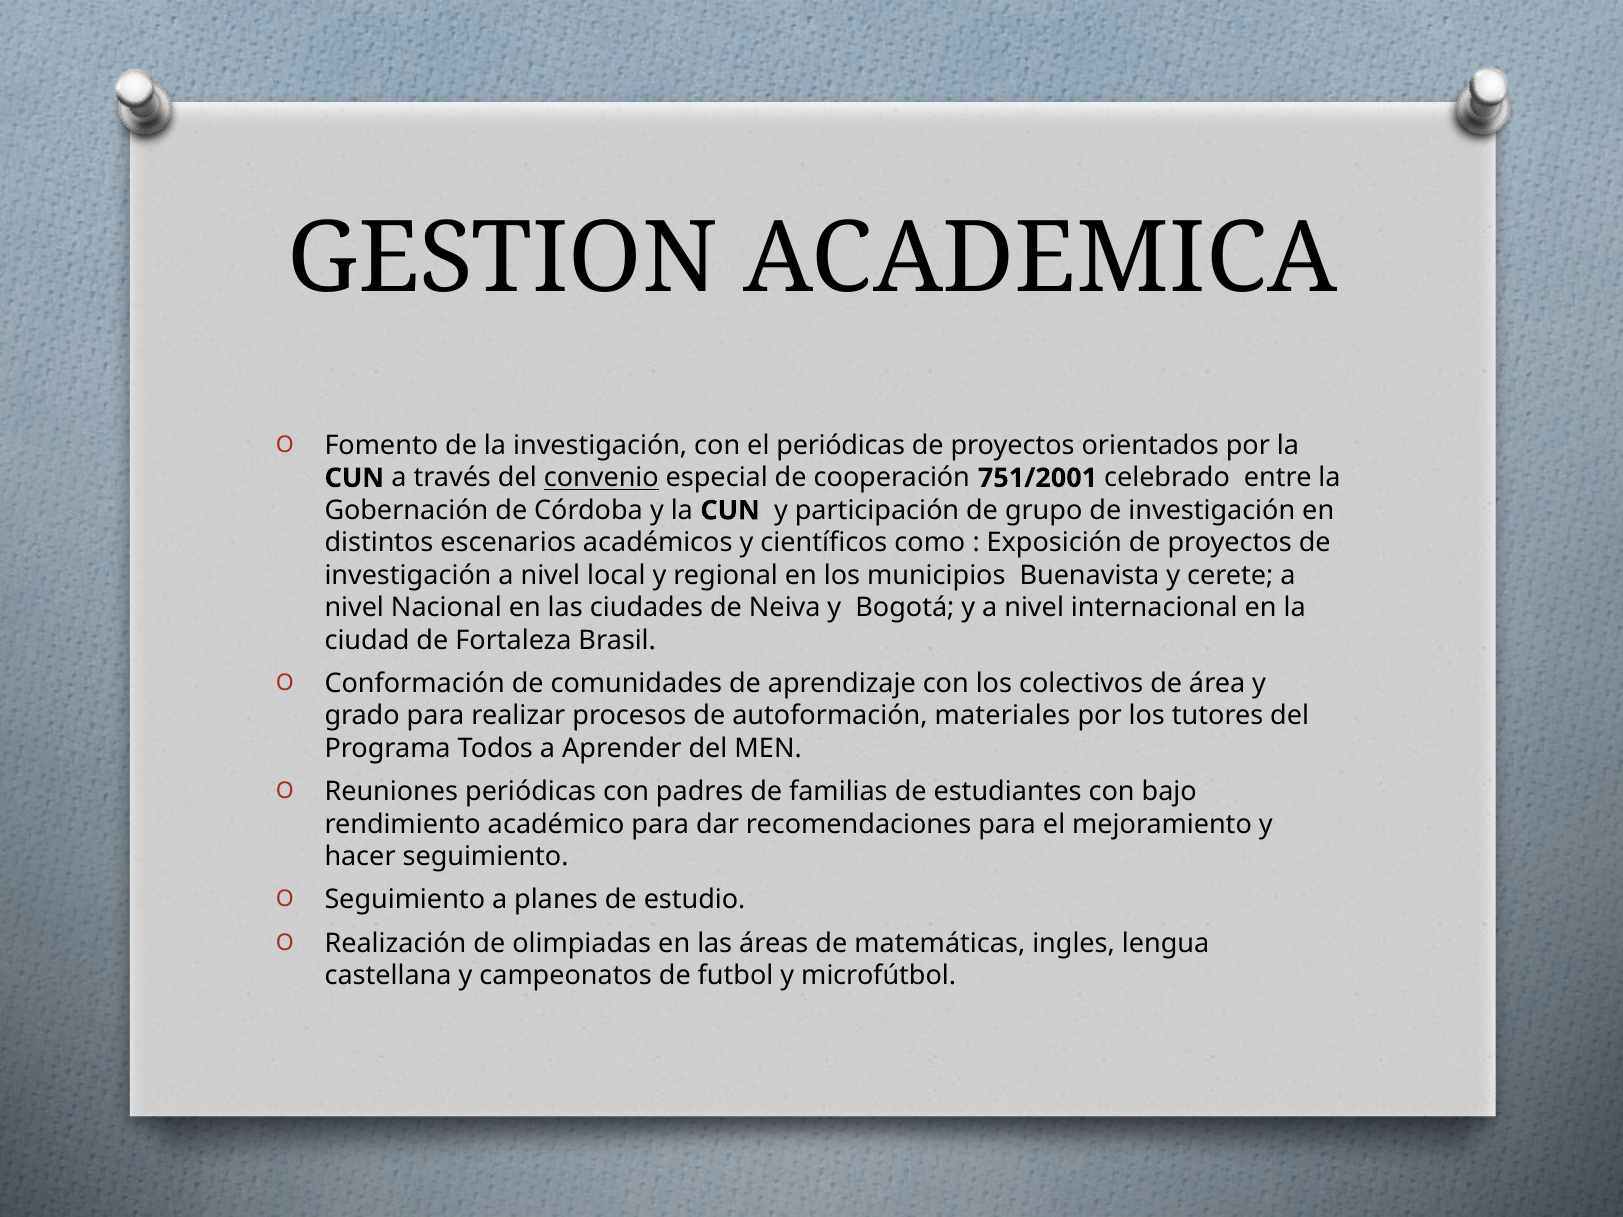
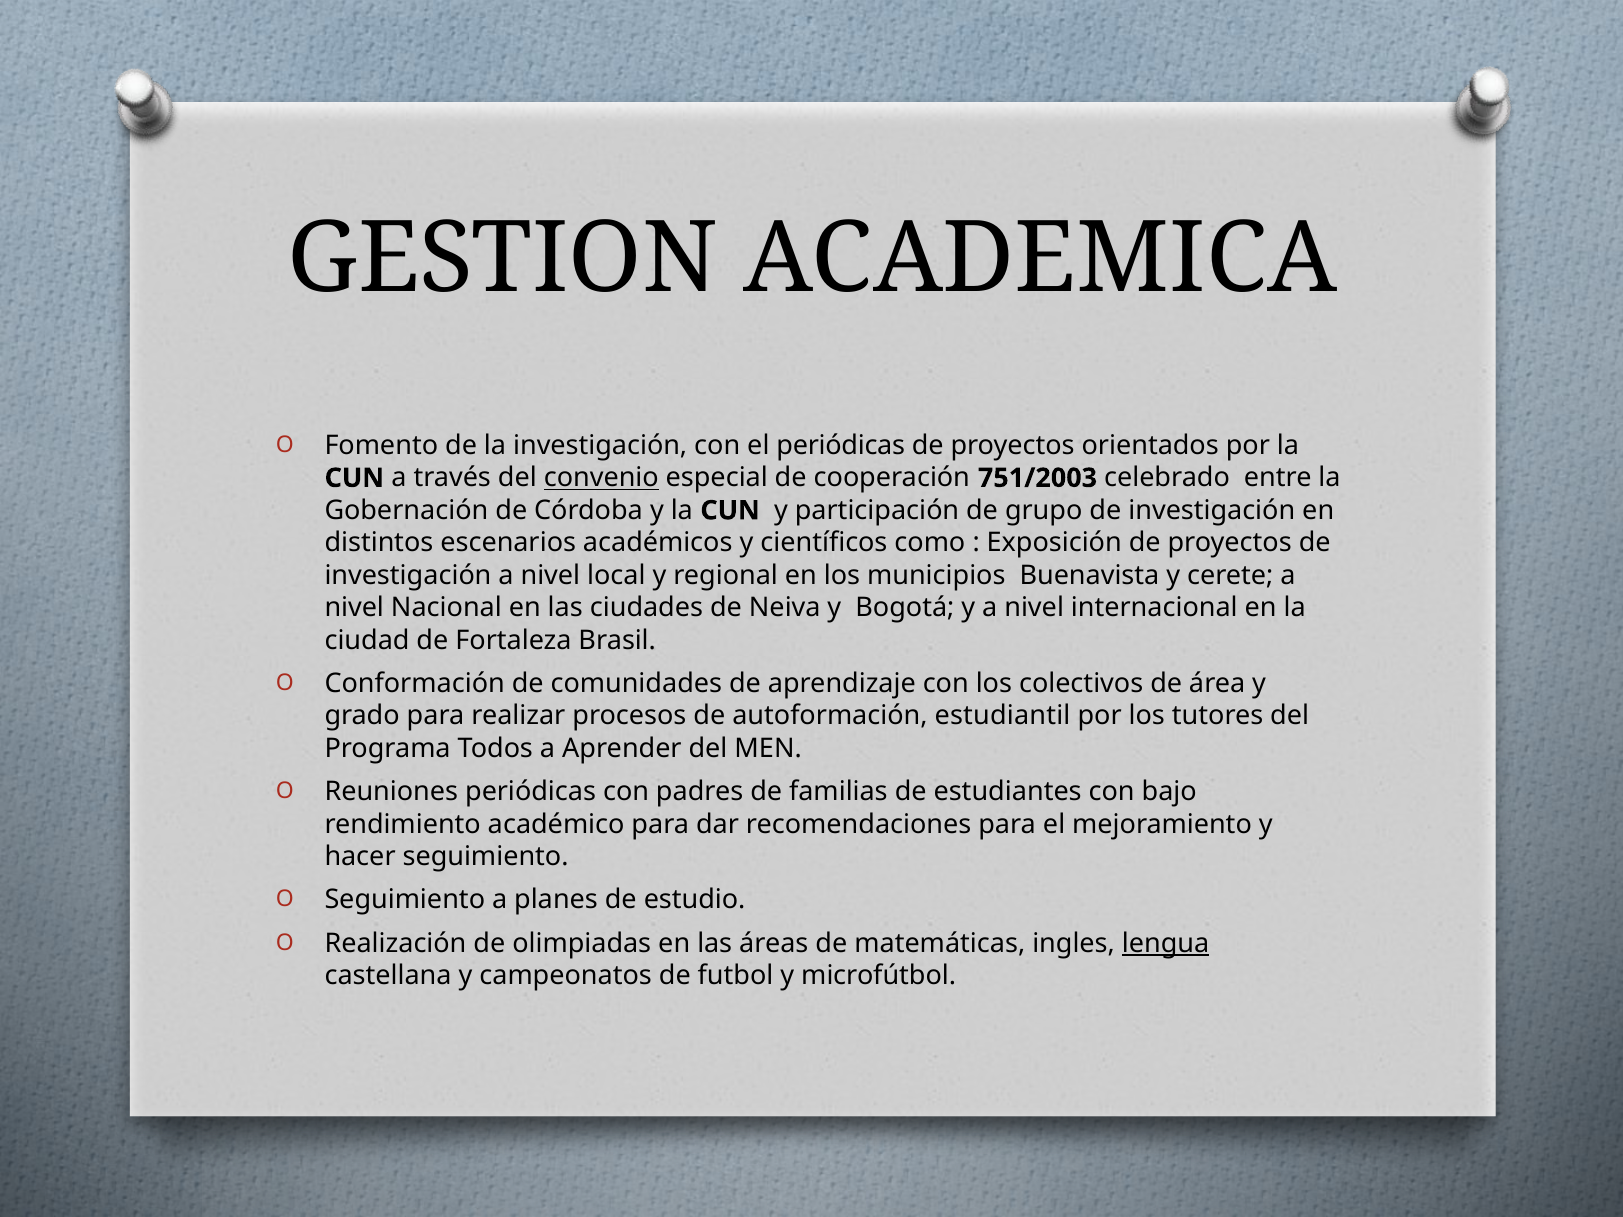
751/2001: 751/2001 -> 751/2003
materiales: materiales -> estudiantil
lengua underline: none -> present
